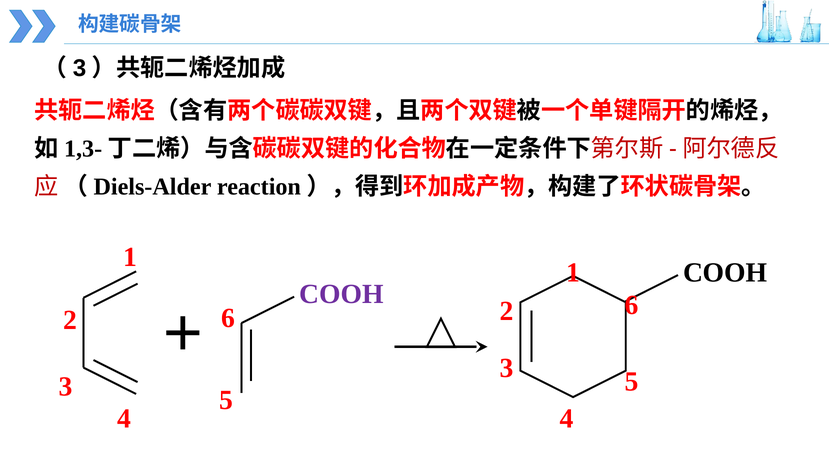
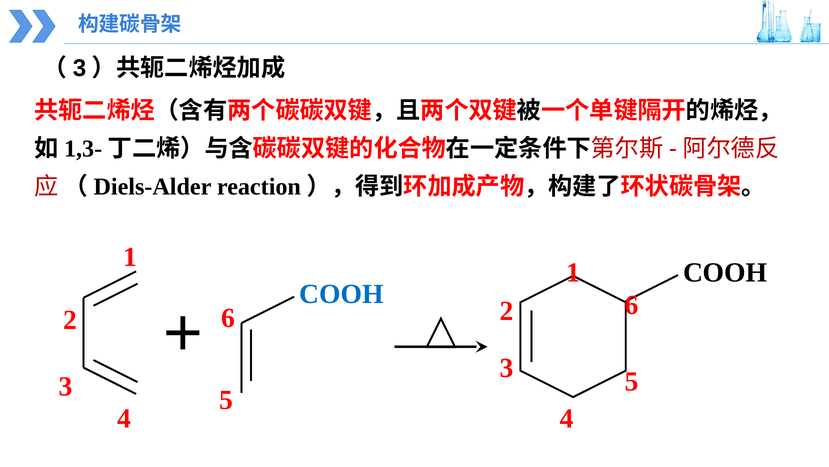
COOH at (341, 294) colour: purple -> blue
